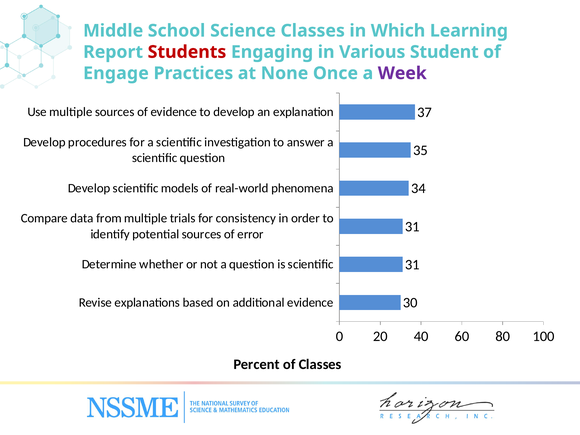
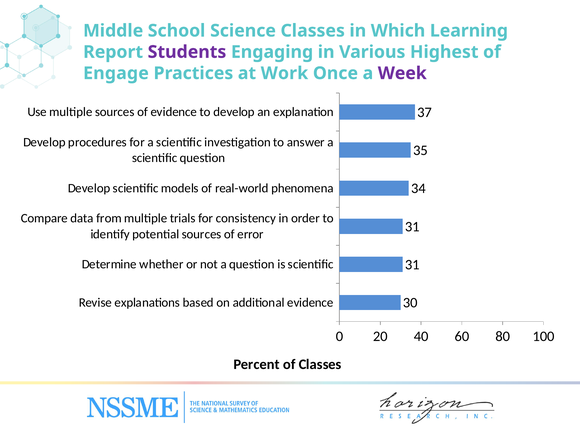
Students colour: red -> purple
Student: Student -> Highest
None: None -> Work
